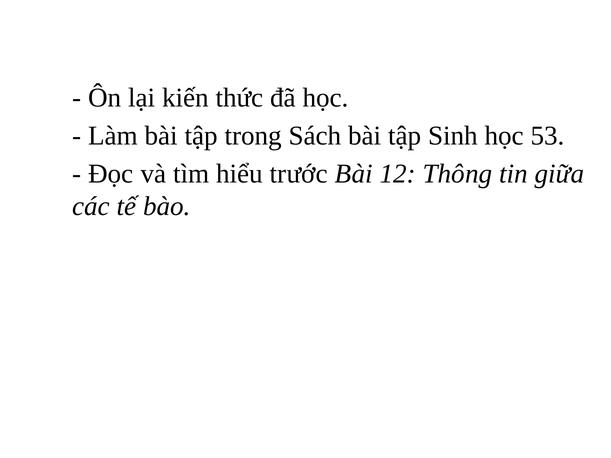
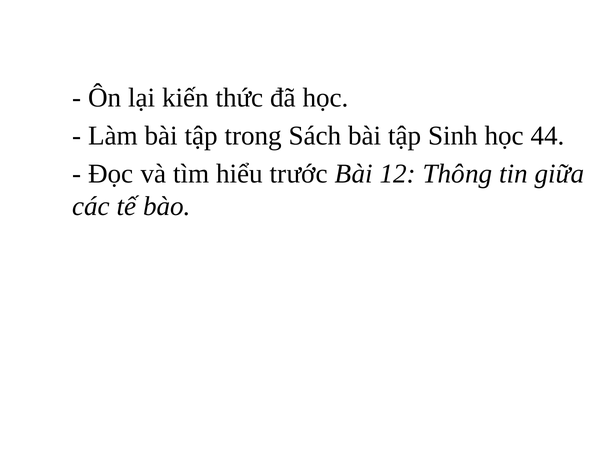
53: 53 -> 44
